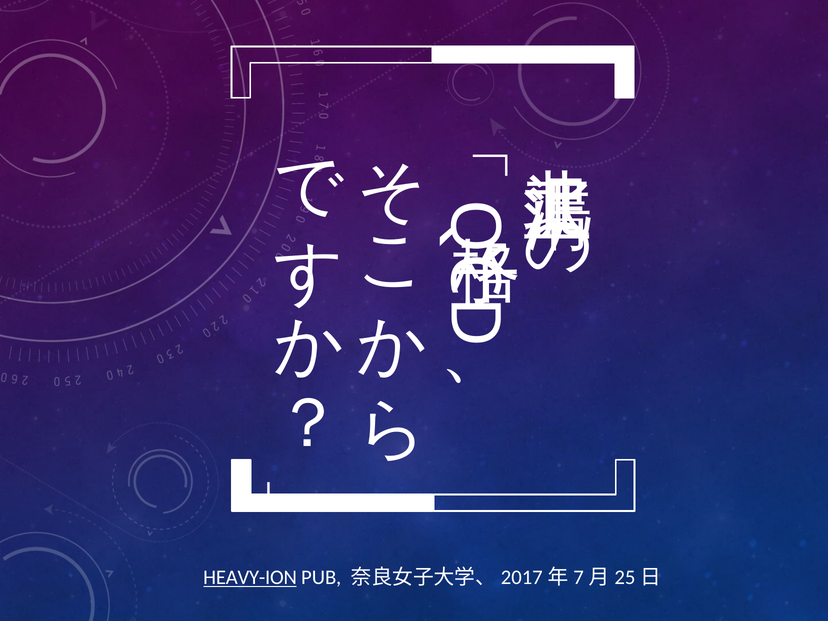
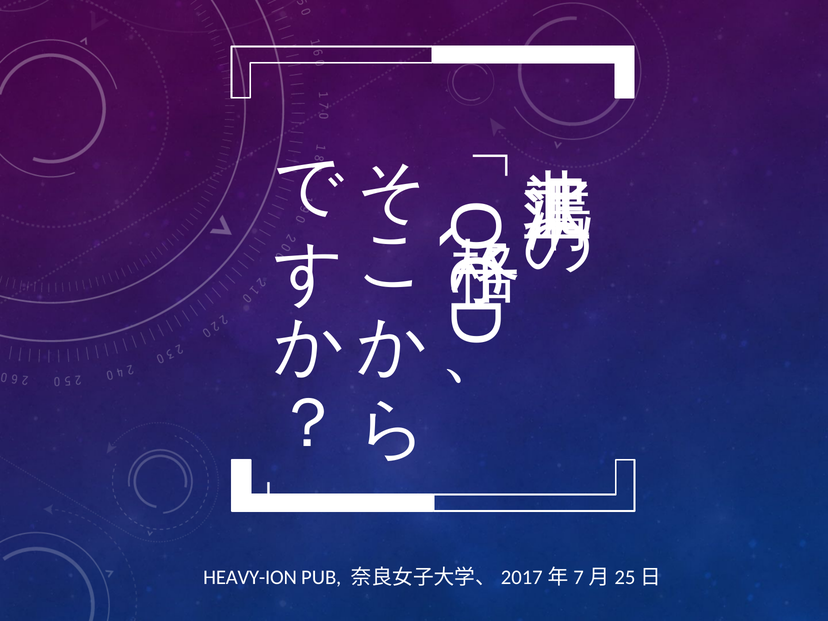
HEAVY-ION underline: present -> none
